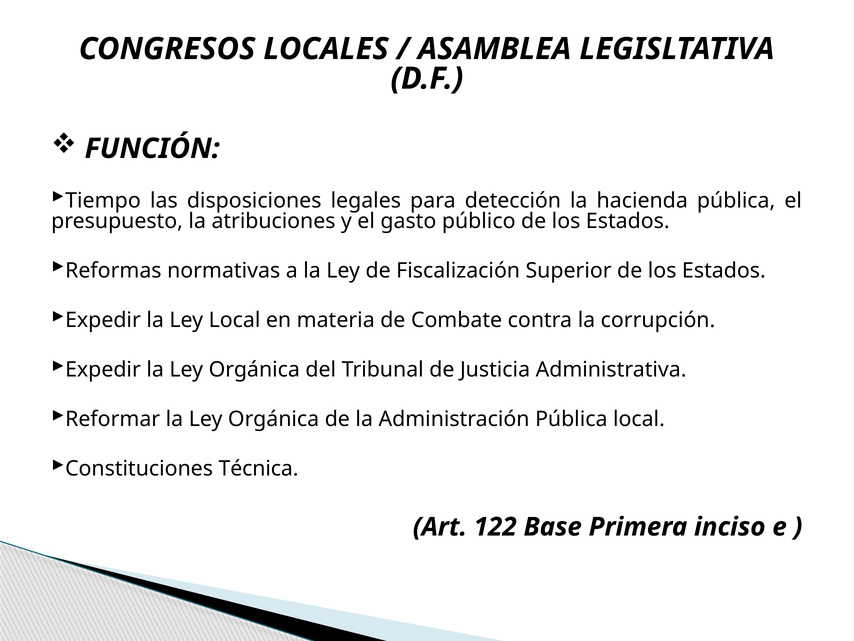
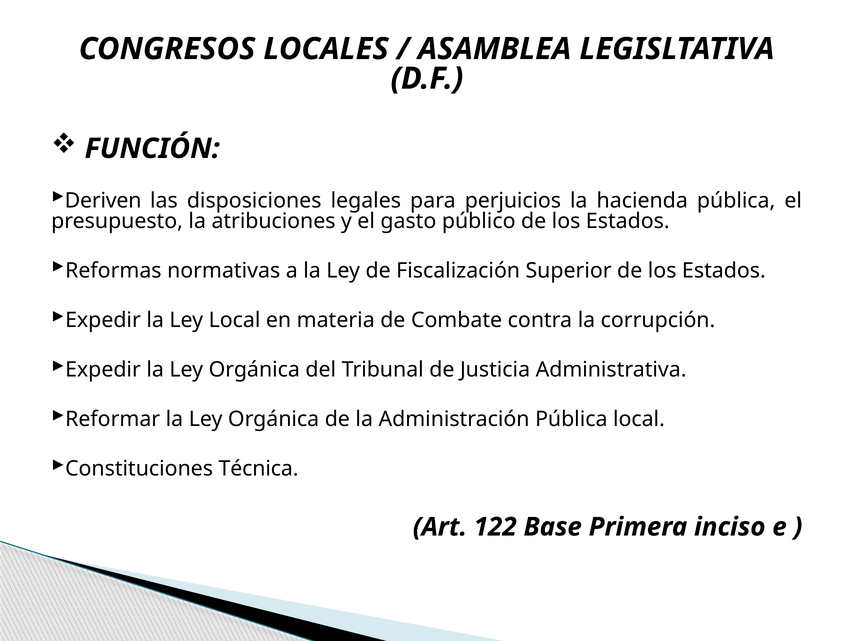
Tiempo: Tiempo -> Deriven
detección: detección -> perjuicios
